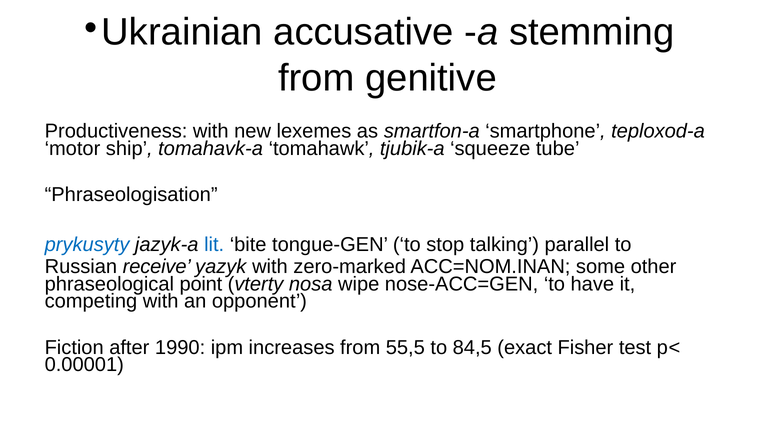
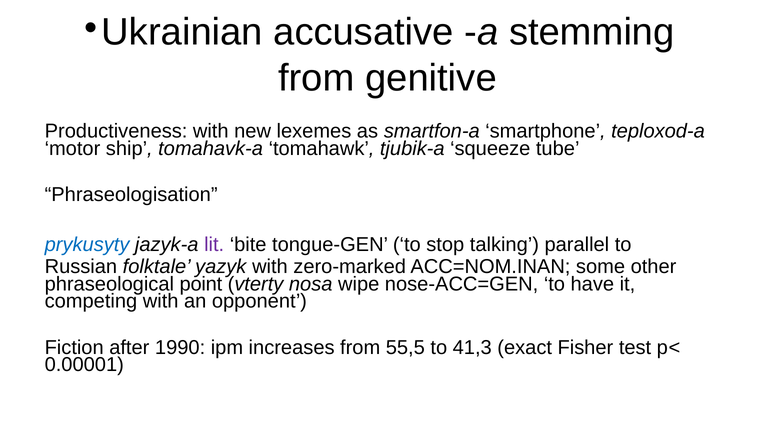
lit colour: blue -> purple
receive: receive -> folktale
84,5: 84,5 -> 41,3
